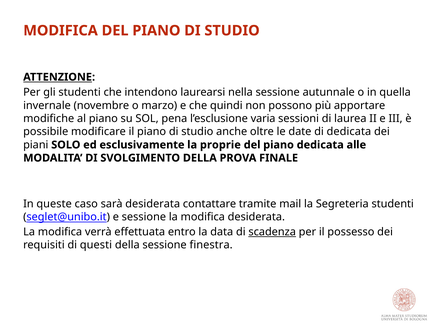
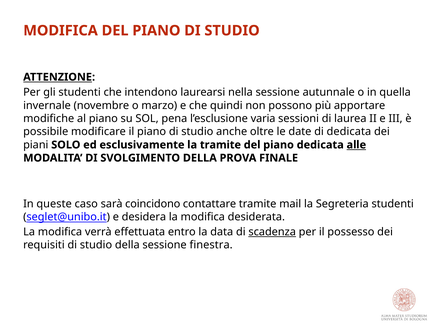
la proprie: proprie -> tramite
alle underline: none -> present
sarà desiderata: desiderata -> coincidono
e sessione: sessione -> desidera
requisiti di questi: questi -> studio
